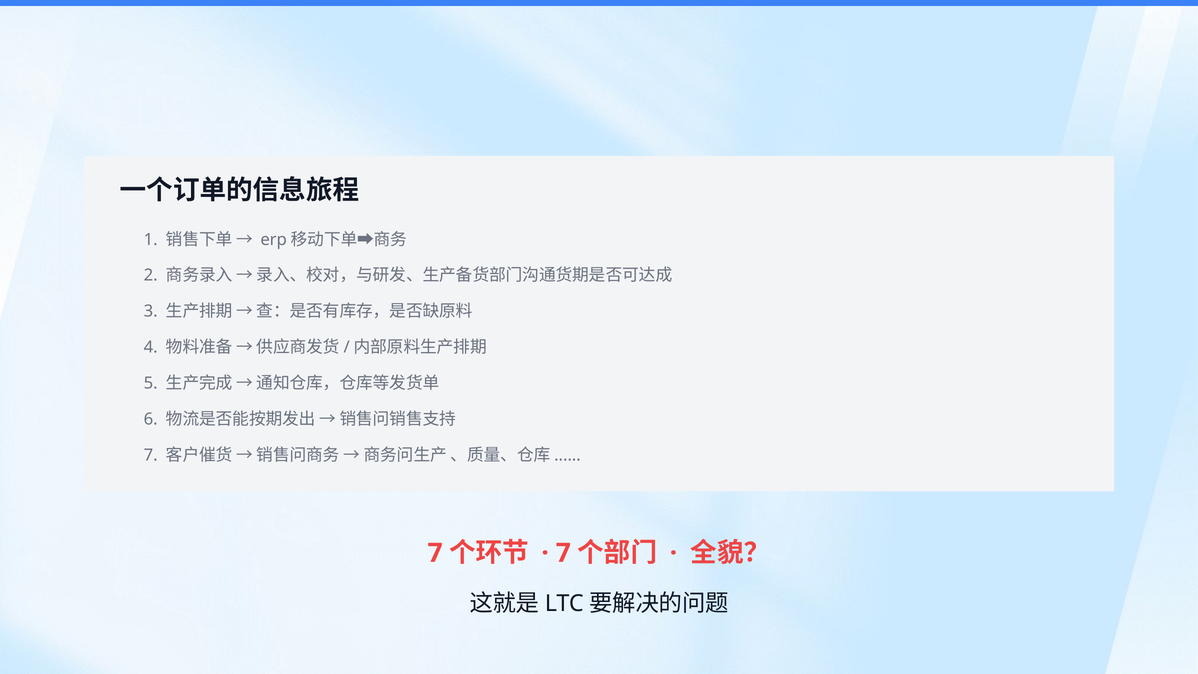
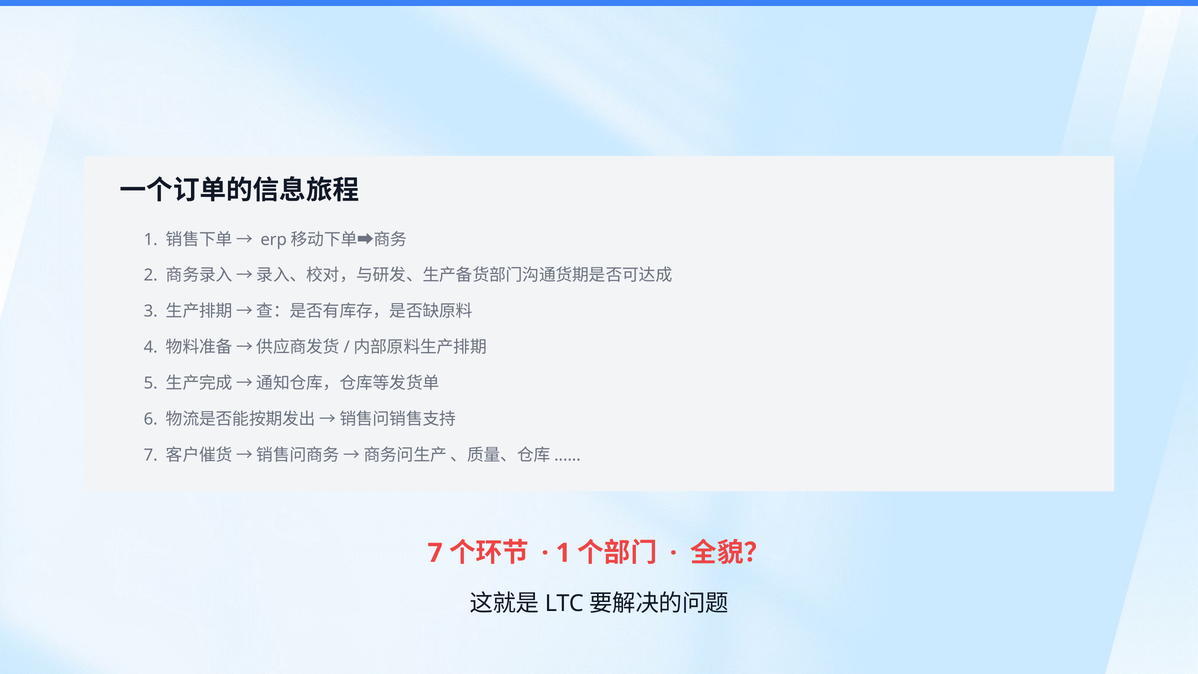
7 at (563, 553): 7 -> 1
